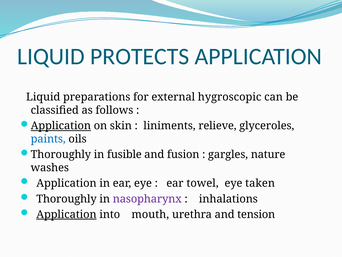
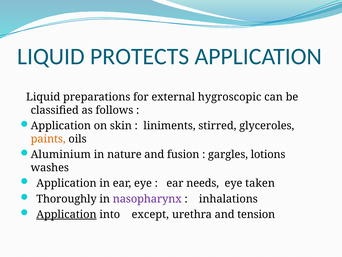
Application at (61, 126) underline: present -> none
relieve: relieve -> stirred
paints colour: blue -> orange
Thoroughly at (61, 154): Thoroughly -> Aluminium
fusible: fusible -> nature
nature: nature -> lotions
towel: towel -> needs
mouth: mouth -> except
